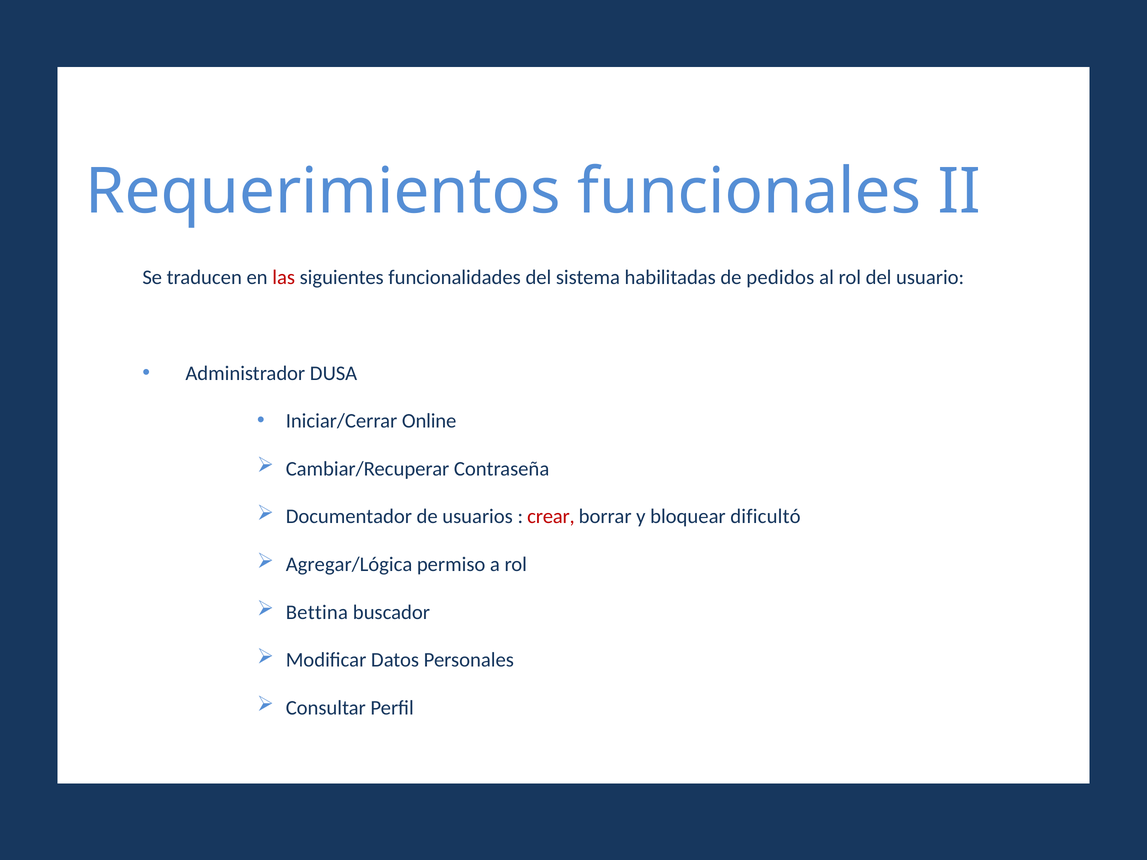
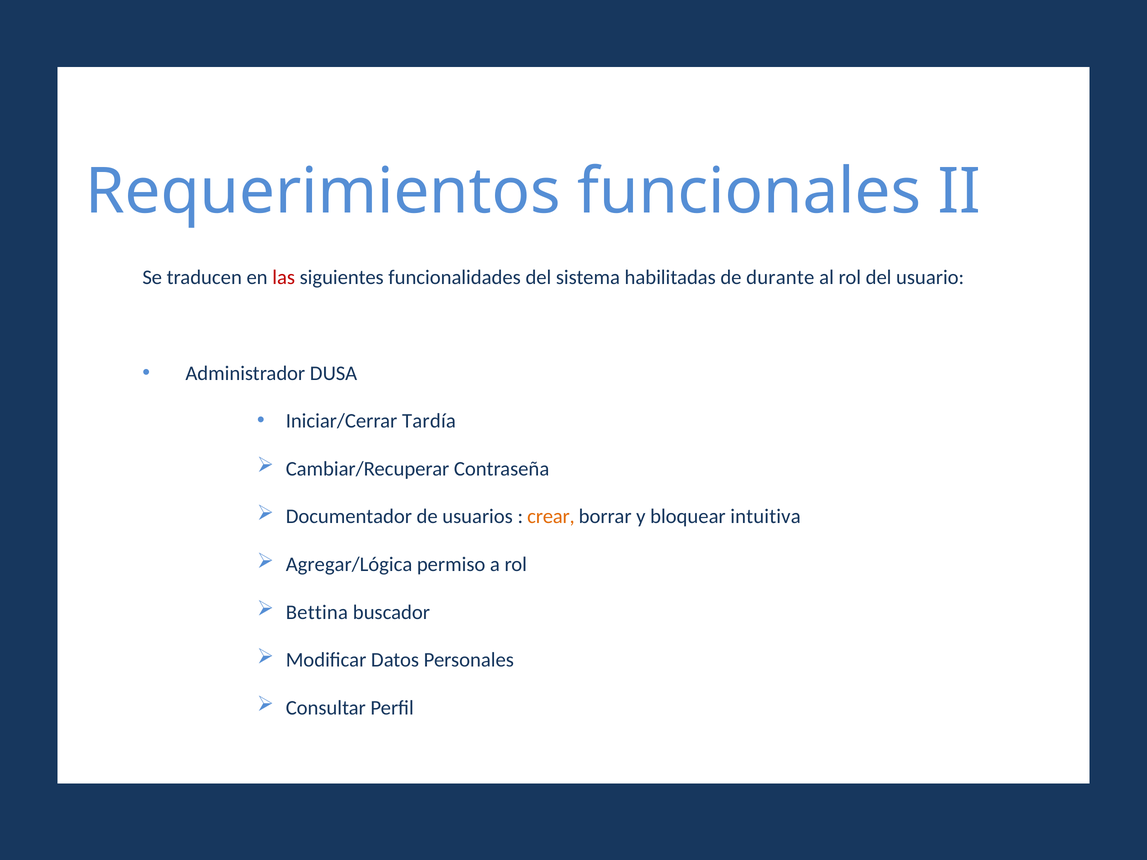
pedidos: pedidos -> durante
Online: Online -> Tardía
crear colour: red -> orange
dificultó: dificultó -> intuitiva
